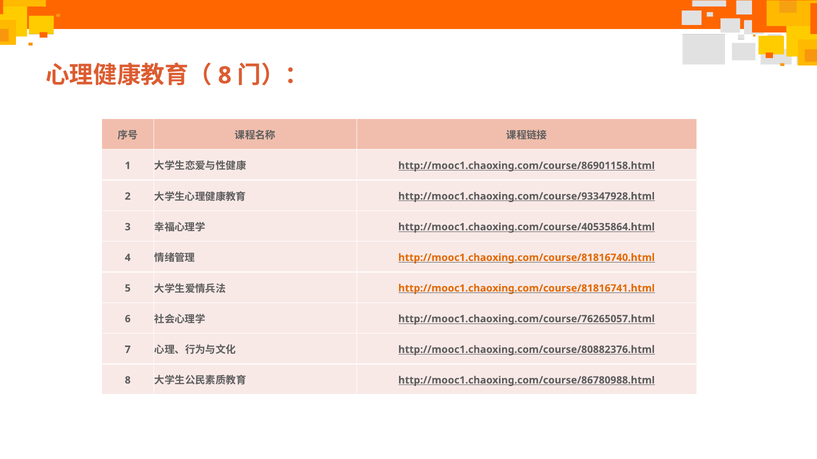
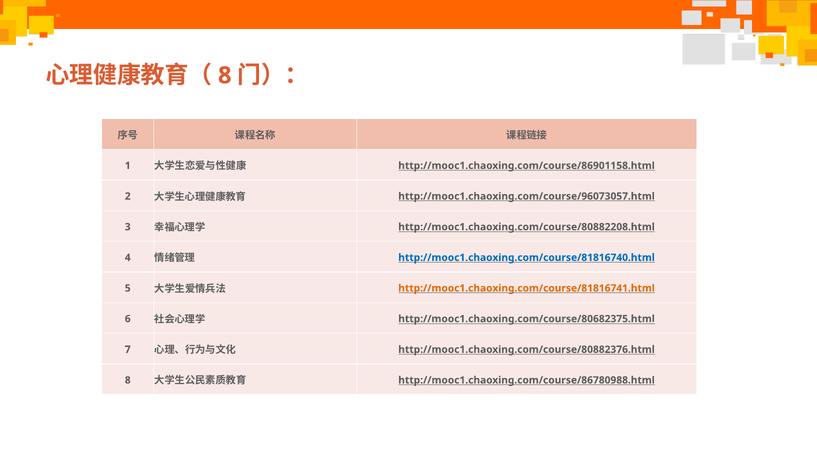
http://mooc1.chaoxing.com/course/93347928.html: http://mooc1.chaoxing.com/course/93347928.html -> http://mooc1.chaoxing.com/course/96073057.html
http://mooc1.chaoxing.com/course/40535864.html: http://mooc1.chaoxing.com/course/40535864.html -> http://mooc1.chaoxing.com/course/80882208.html
http://mooc1.chaoxing.com/course/81816740.html colour: orange -> blue
http://mooc1.chaoxing.com/course/76265057.html: http://mooc1.chaoxing.com/course/76265057.html -> http://mooc1.chaoxing.com/course/80682375.html
